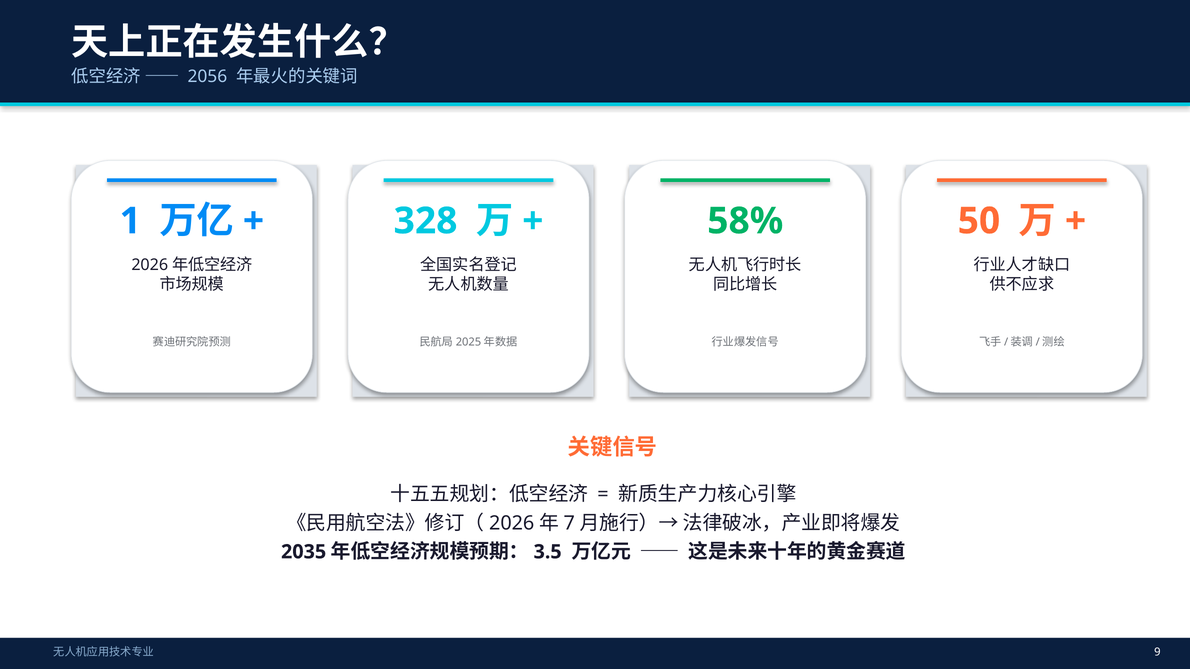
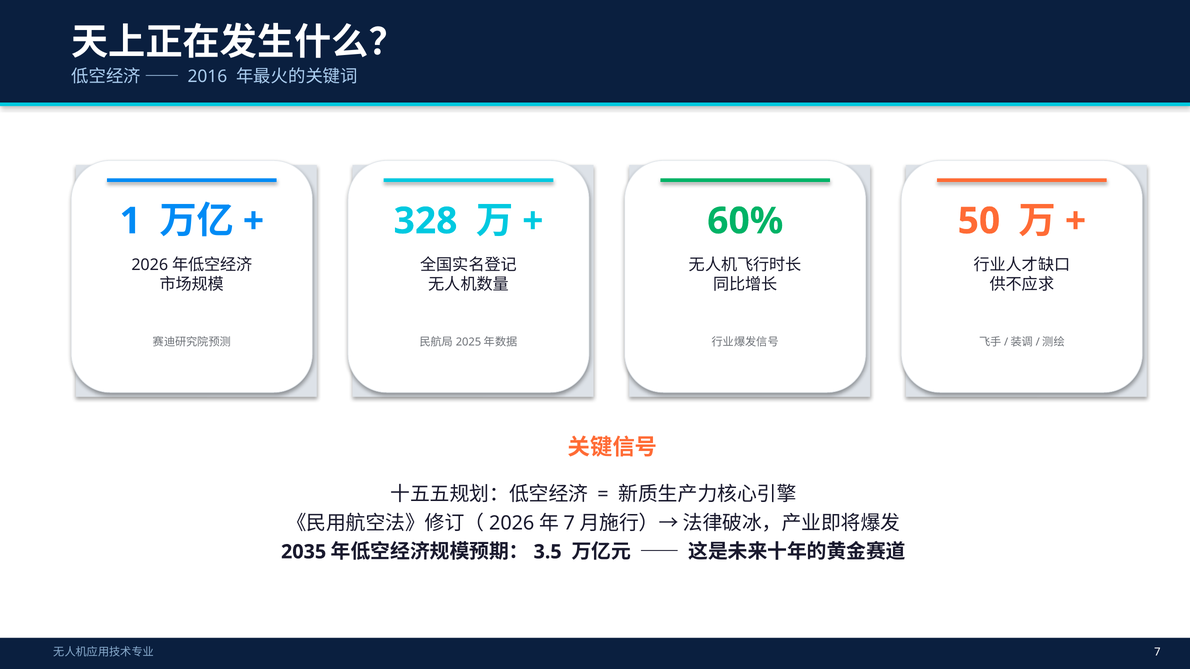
2056: 2056 -> 2016
58%: 58% -> 60%
9: 9 -> 7
